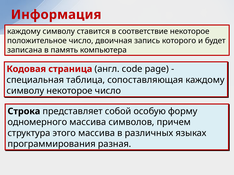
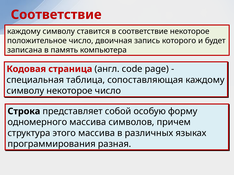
Информация at (56, 15): Информация -> Соответствие
